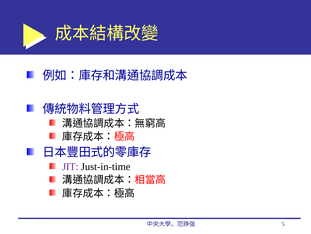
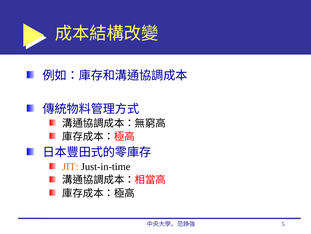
JIT colour: purple -> orange
